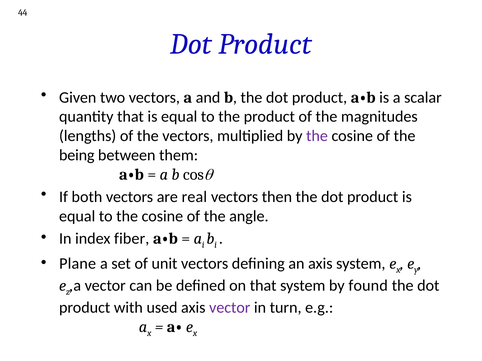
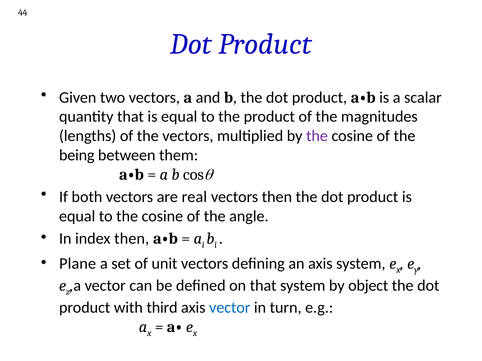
index fiber: fiber -> then
found: found -> object
used: used -> third
vector at (230, 308) colour: purple -> blue
